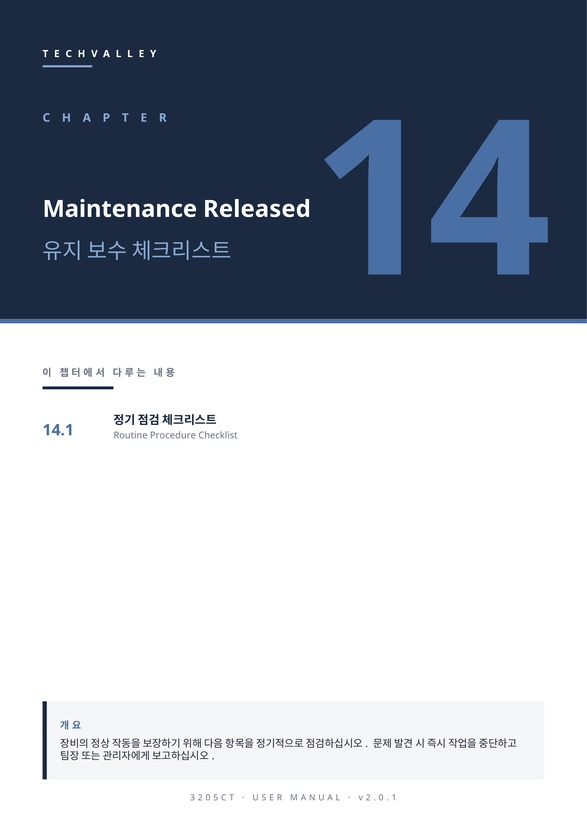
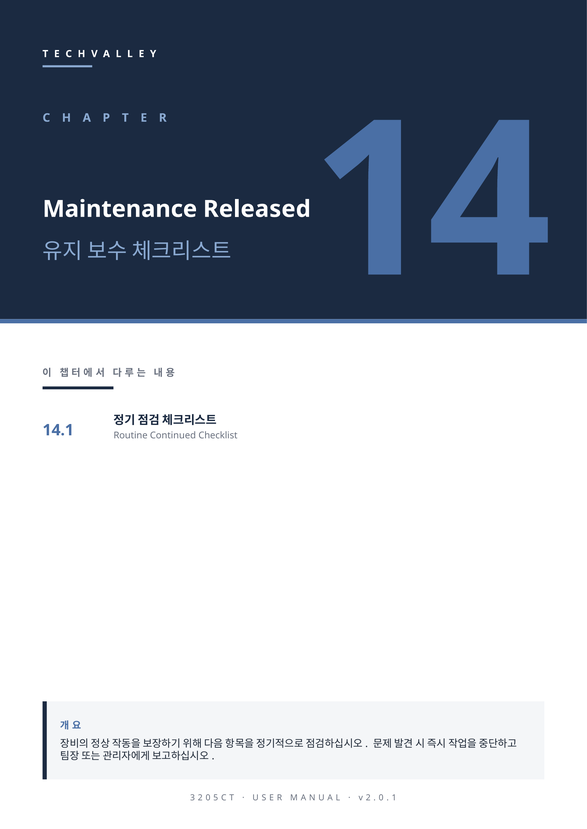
Procedure: Procedure -> Continued
